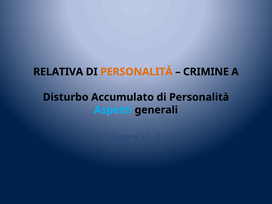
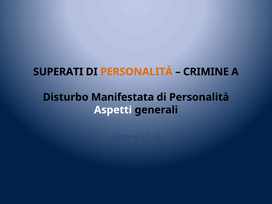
RELATIVA: RELATIVA -> SUPERATI
Accumulato: Accumulato -> Manifestata
Aspetti colour: light blue -> white
